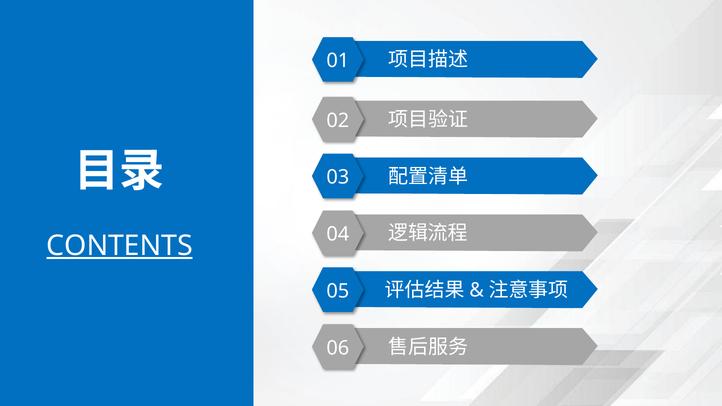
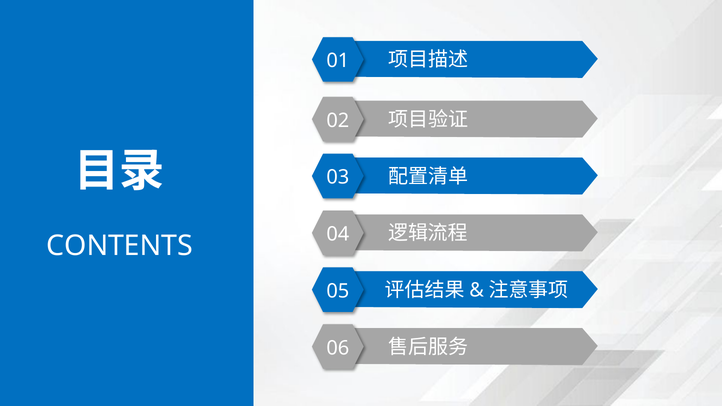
CONTENTS underline: present -> none
